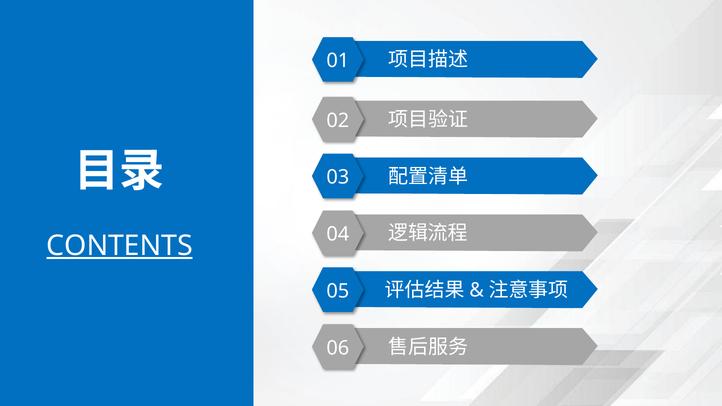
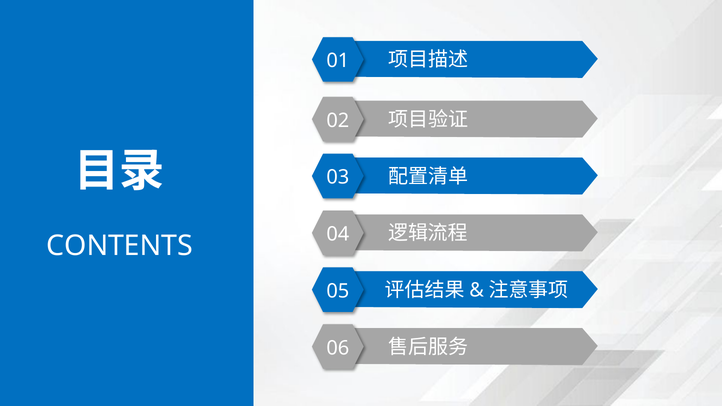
CONTENTS underline: present -> none
